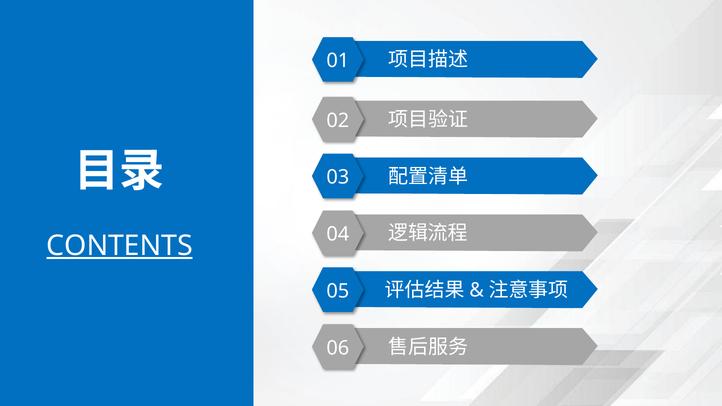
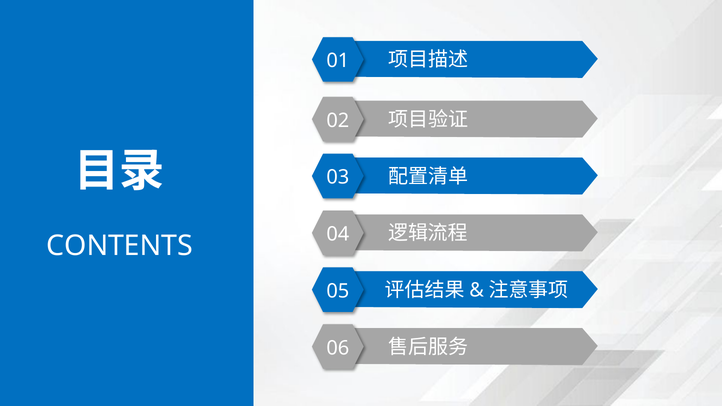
CONTENTS underline: present -> none
